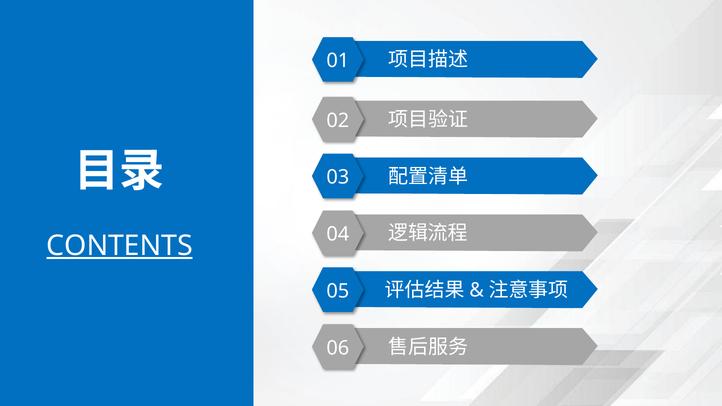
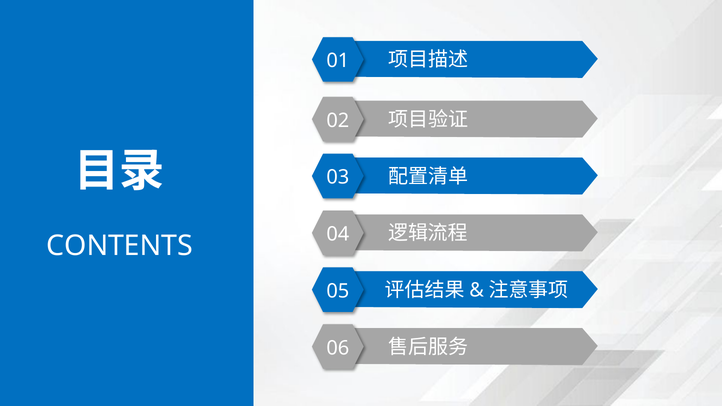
CONTENTS underline: present -> none
